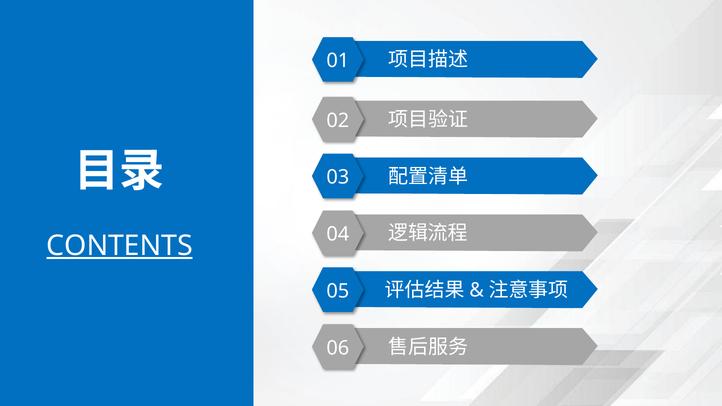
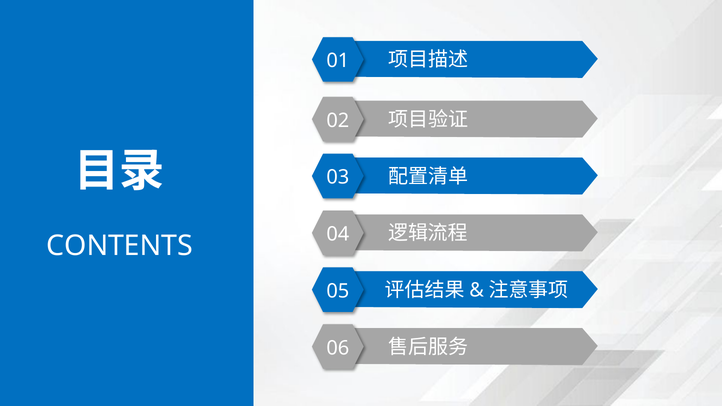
CONTENTS underline: present -> none
